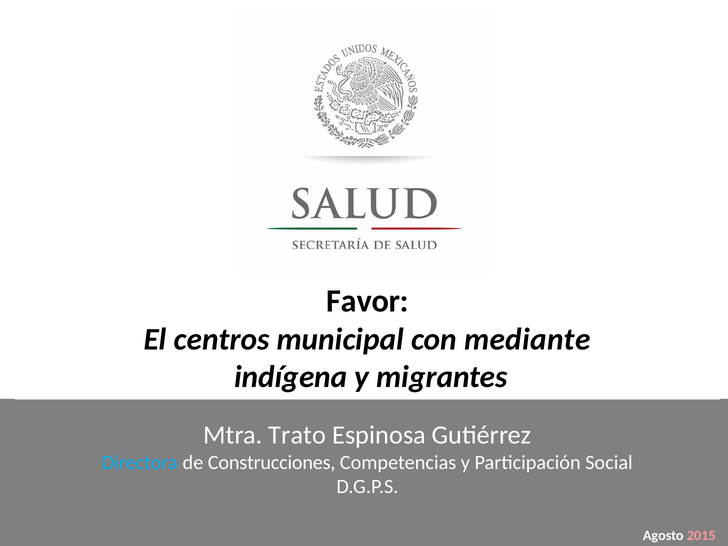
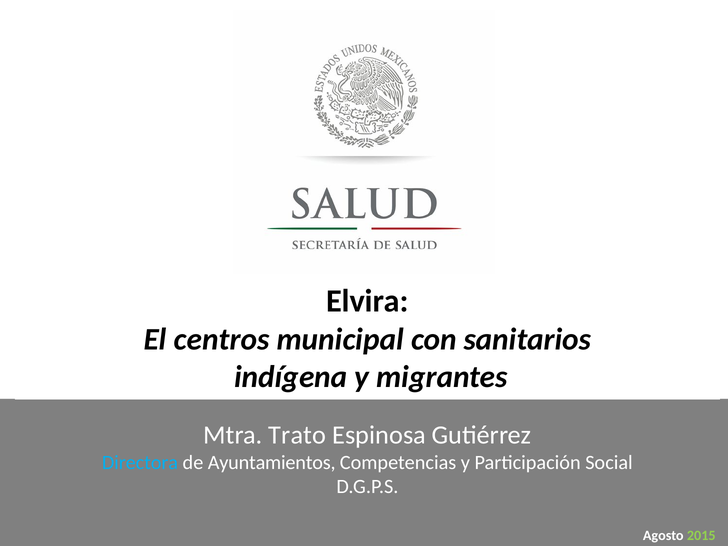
Favor: Favor -> Elvira
mediante: mediante -> sanitarios
Construcciones: Construcciones -> Ayuntamientos
2015 colour: pink -> light green
